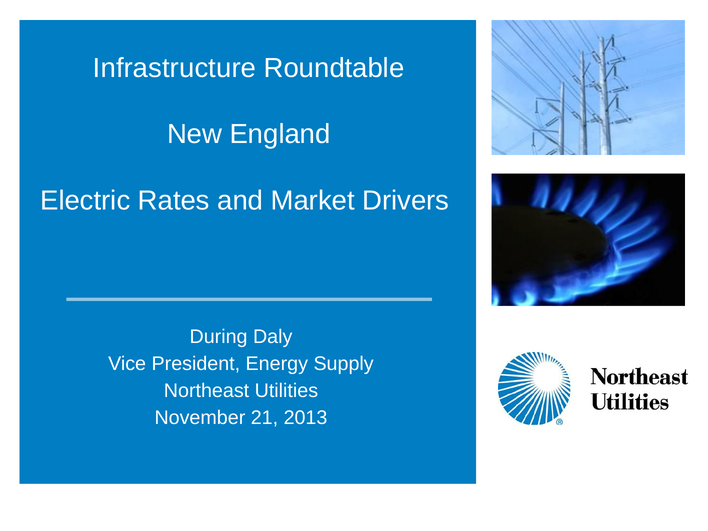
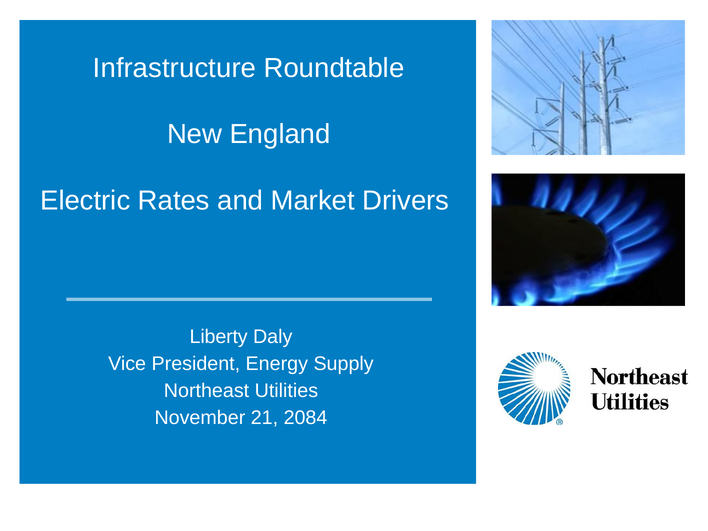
During: During -> Liberty
2013: 2013 -> 2084
